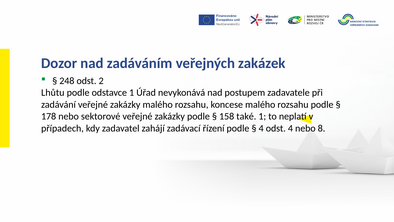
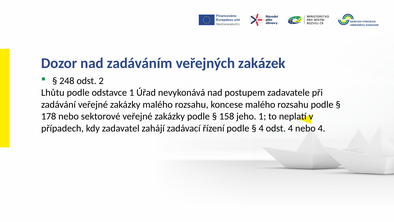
také: také -> jeho
nebo 8: 8 -> 4
